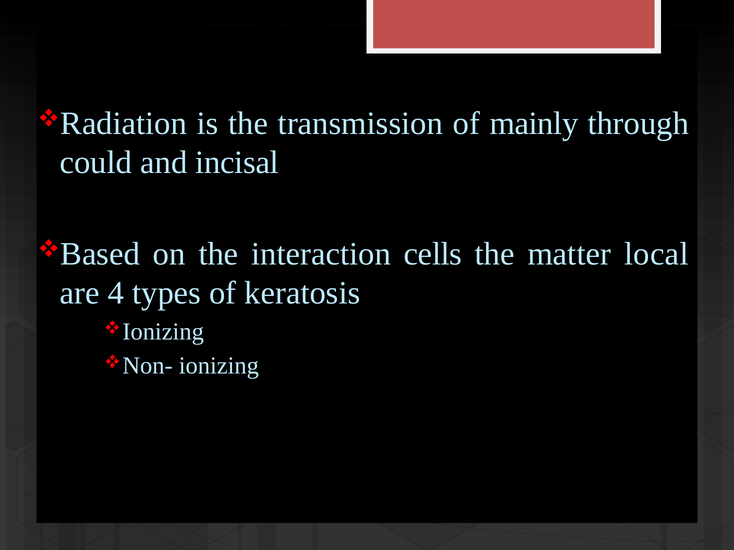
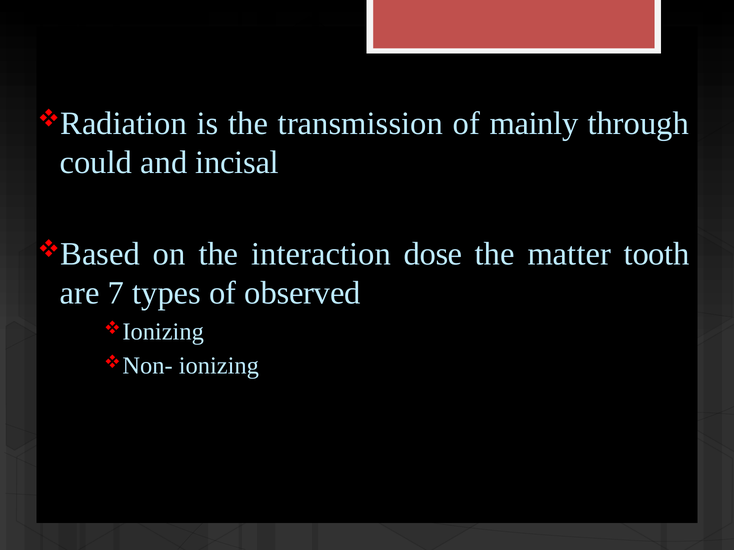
cells: cells -> dose
local: local -> tooth
4: 4 -> 7
keratosis: keratosis -> observed
